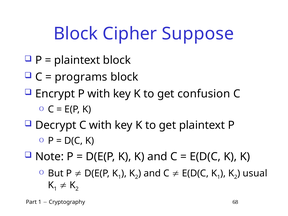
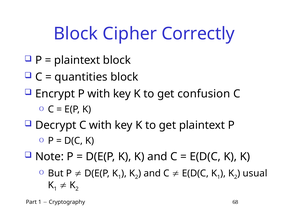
Suppose: Suppose -> Correctly
programs: programs -> quantities
